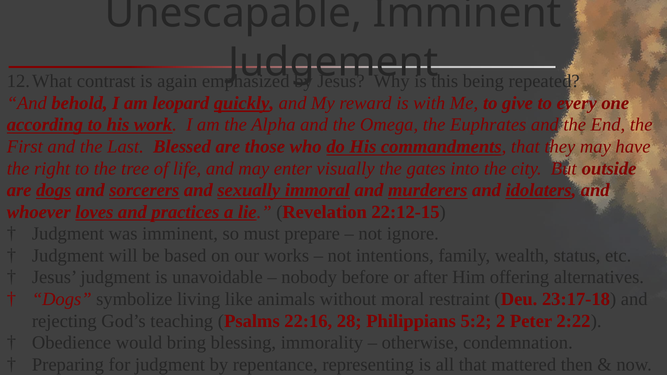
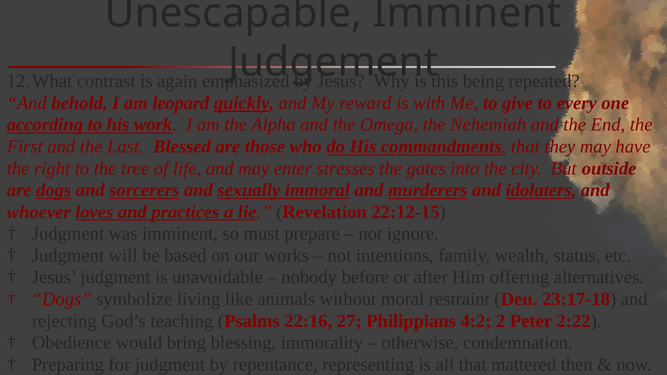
Euphrates: Euphrates -> Nehemiah
visually: visually -> stresses
28: 28 -> 27
5:2: 5:2 -> 4:2
